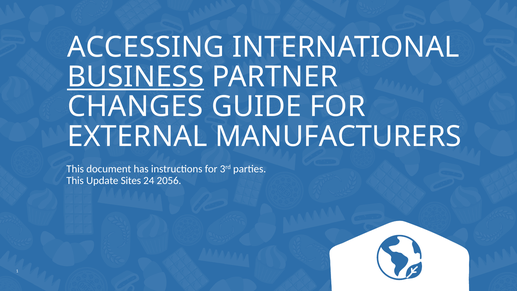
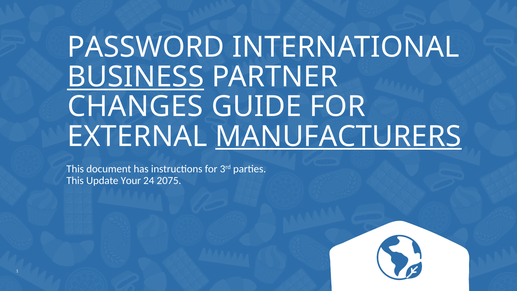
ACCESSING: ACCESSING -> PASSWORD
MANUFACTURERS underline: none -> present
Sites: Sites -> Your
2056: 2056 -> 2075
